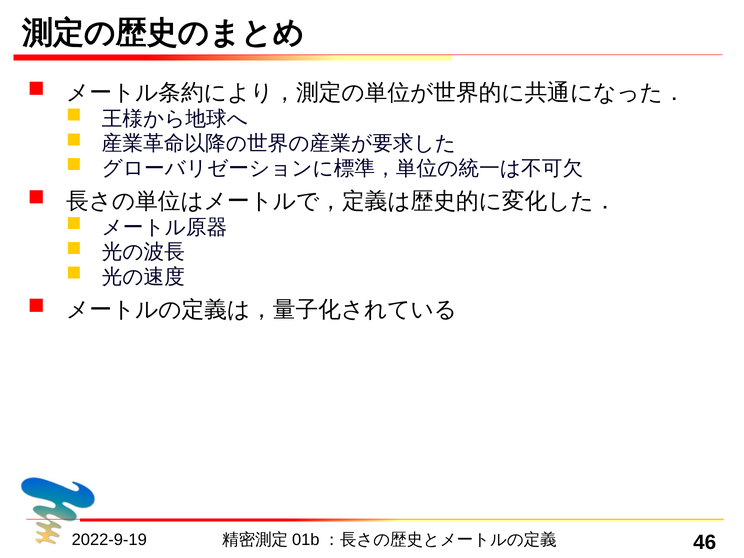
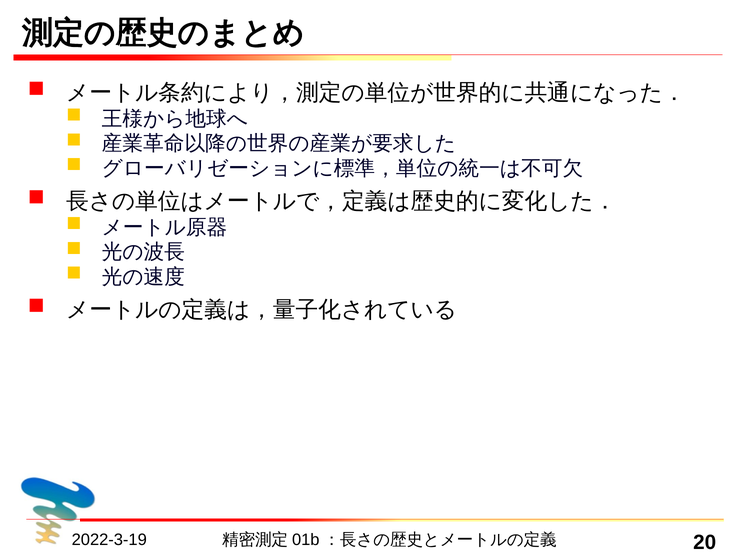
2022-9-19: 2022-9-19 -> 2022-3-19
46: 46 -> 20
